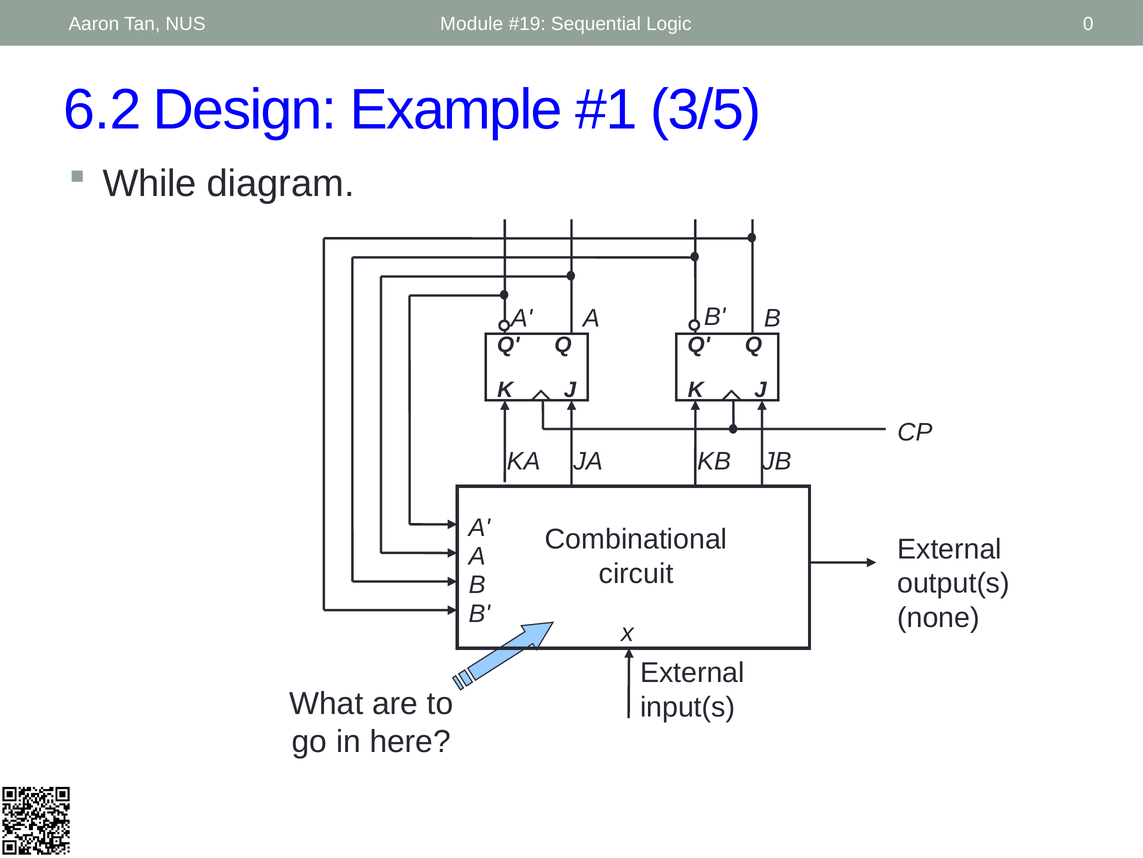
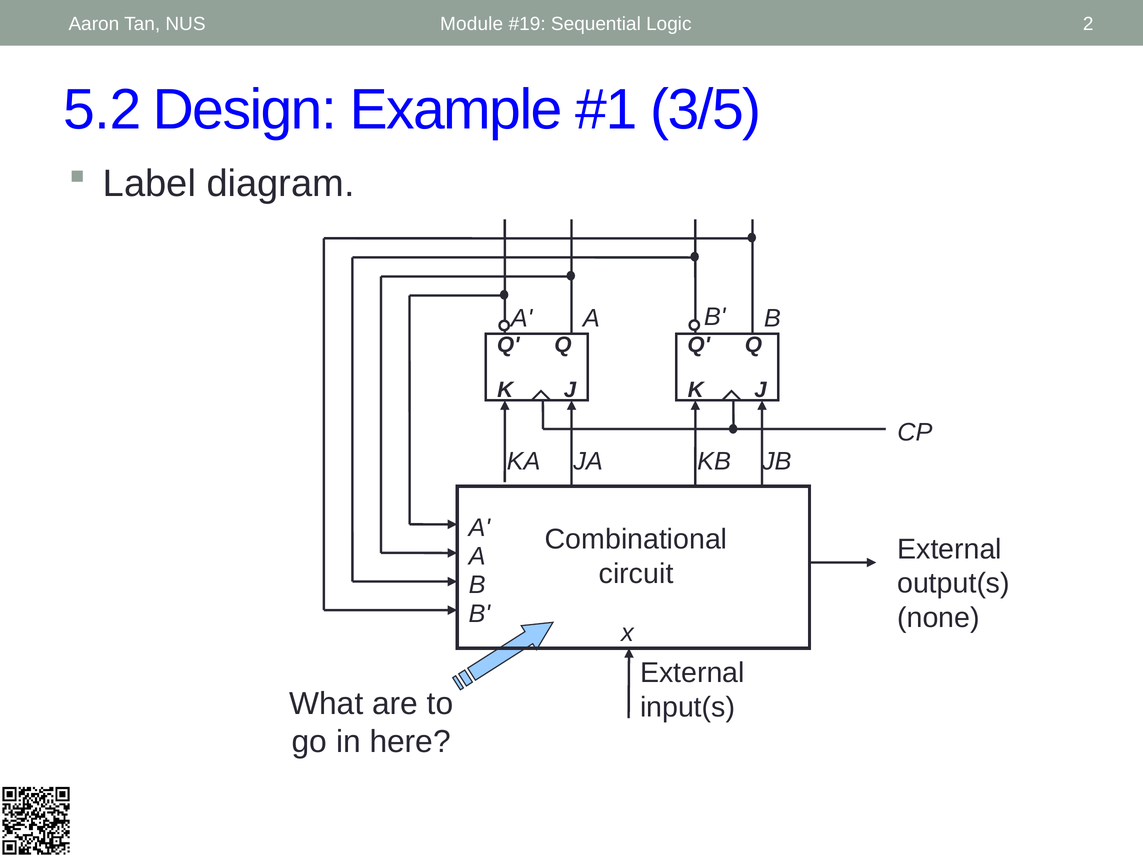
0: 0 -> 2
6.2: 6.2 -> 5.2
While: While -> Label
